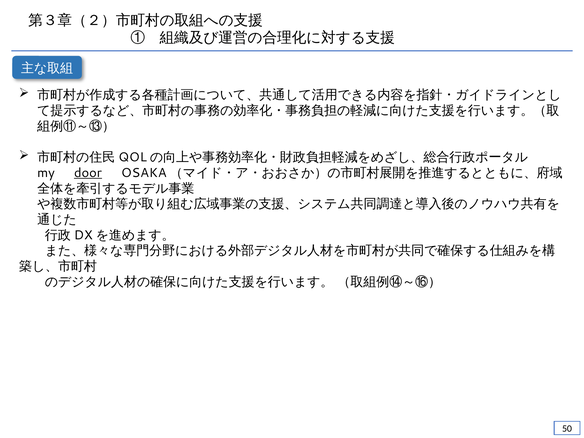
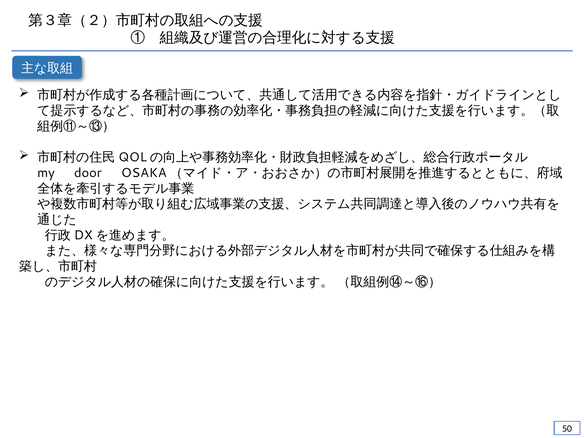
door underline: present -> none
